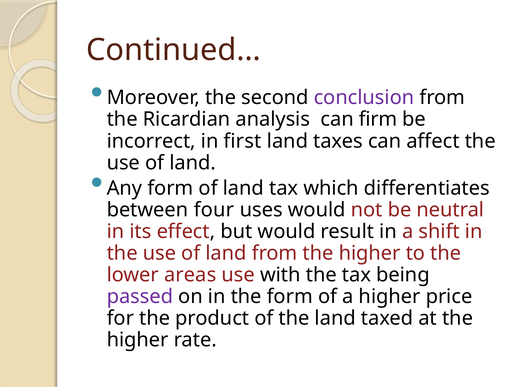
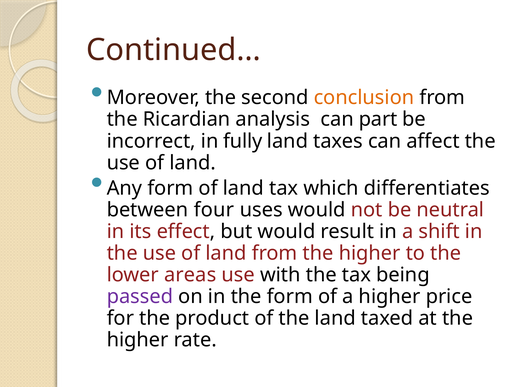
conclusion colour: purple -> orange
firm: firm -> part
first: first -> fully
